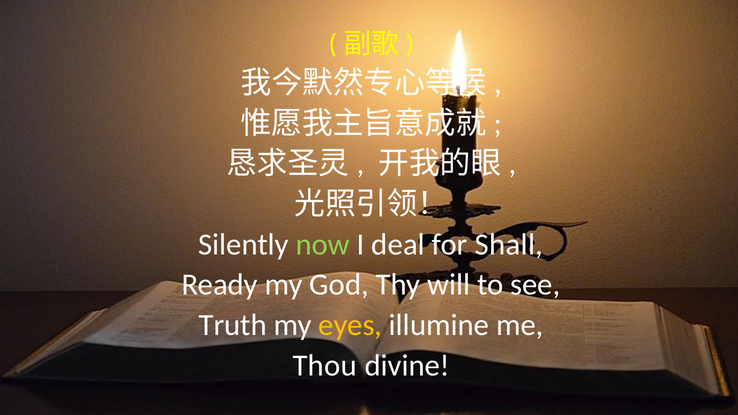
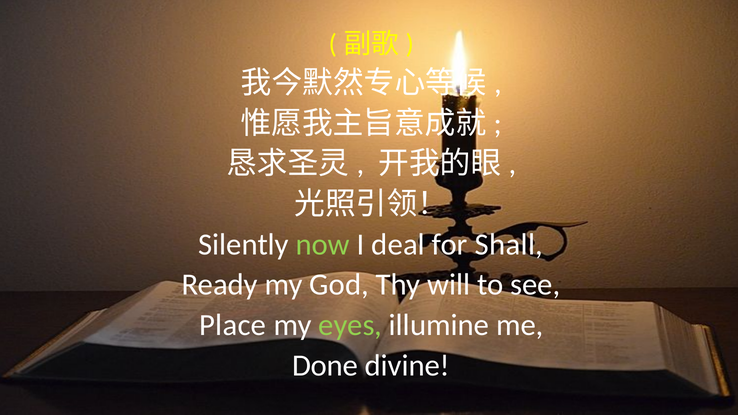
Truth: Truth -> Place
eyes colour: yellow -> light green
Thou: Thou -> Done
